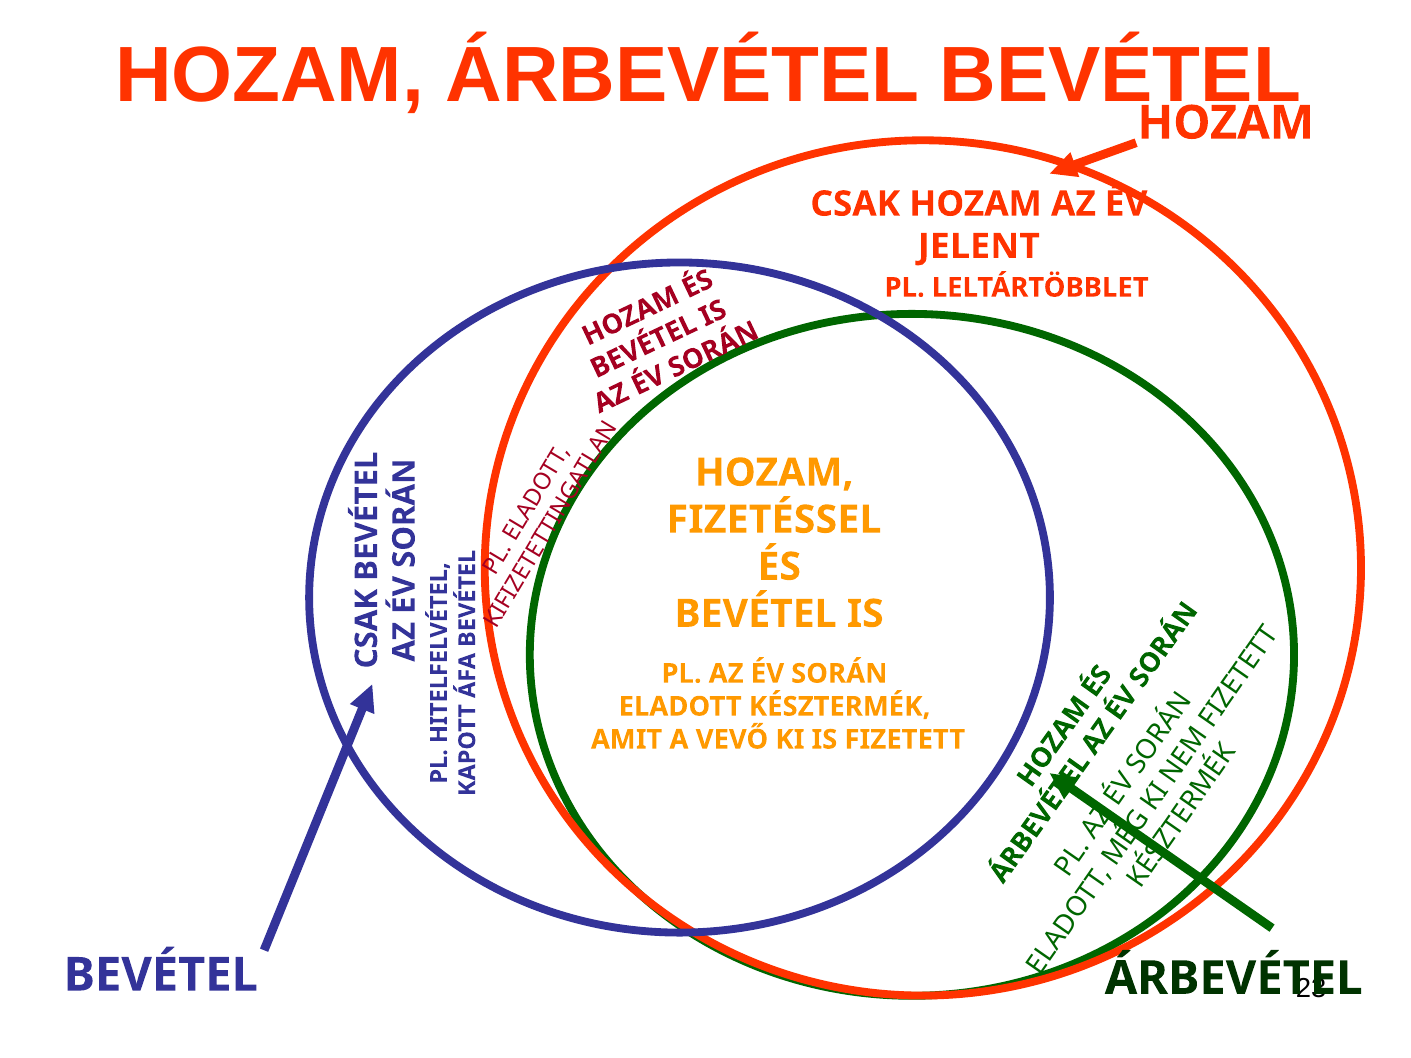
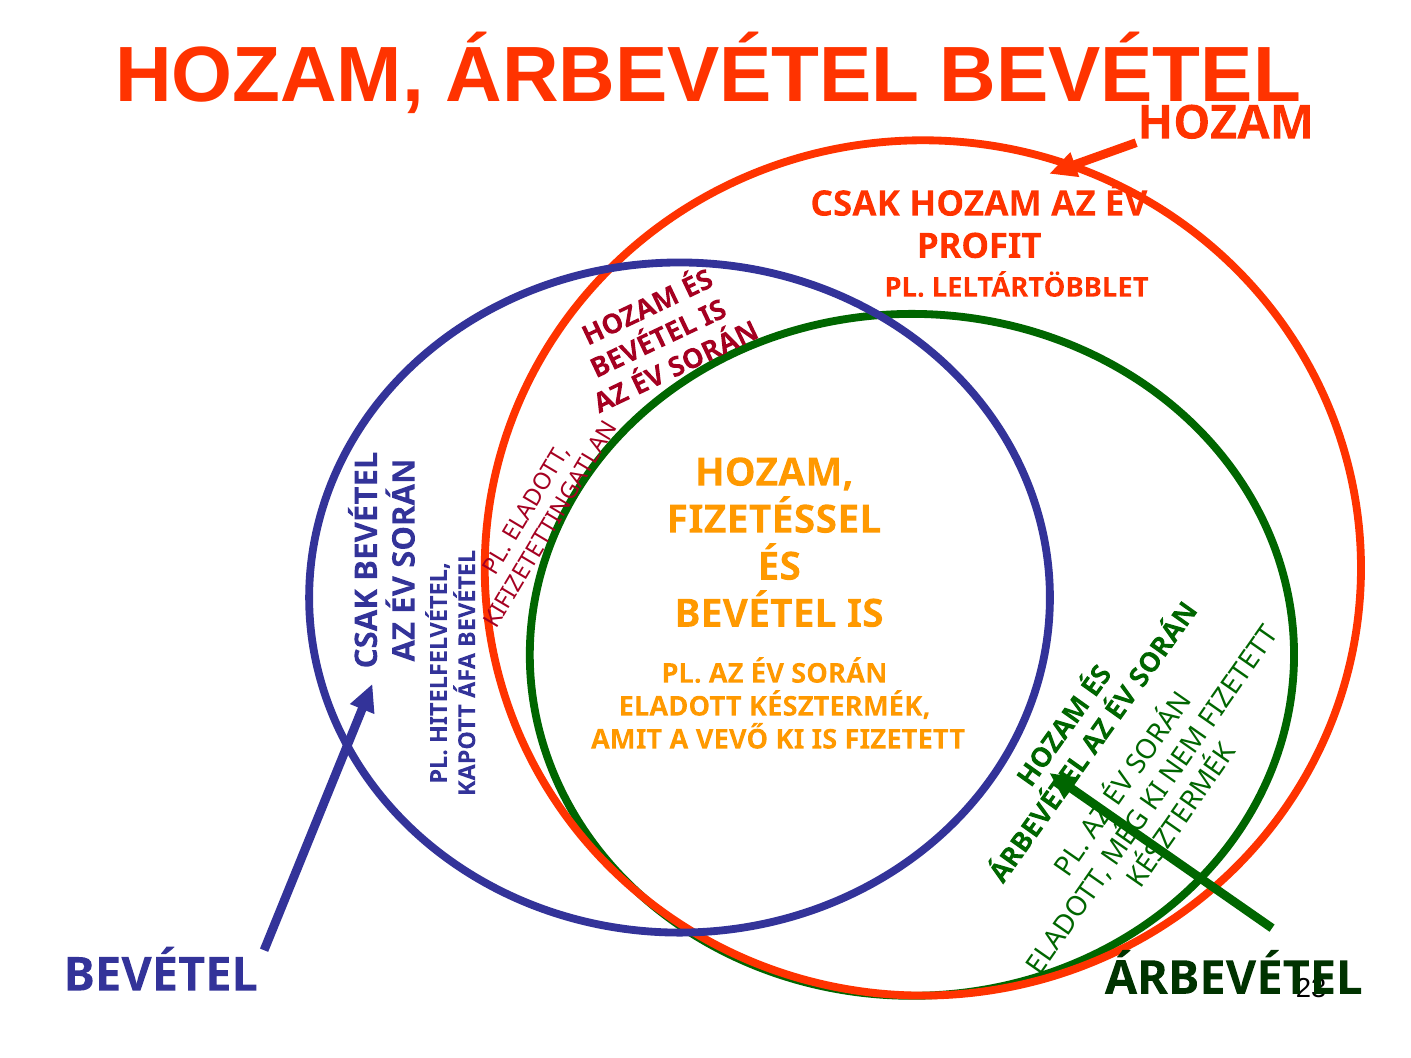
JELENT: JELENT -> PROFIT
